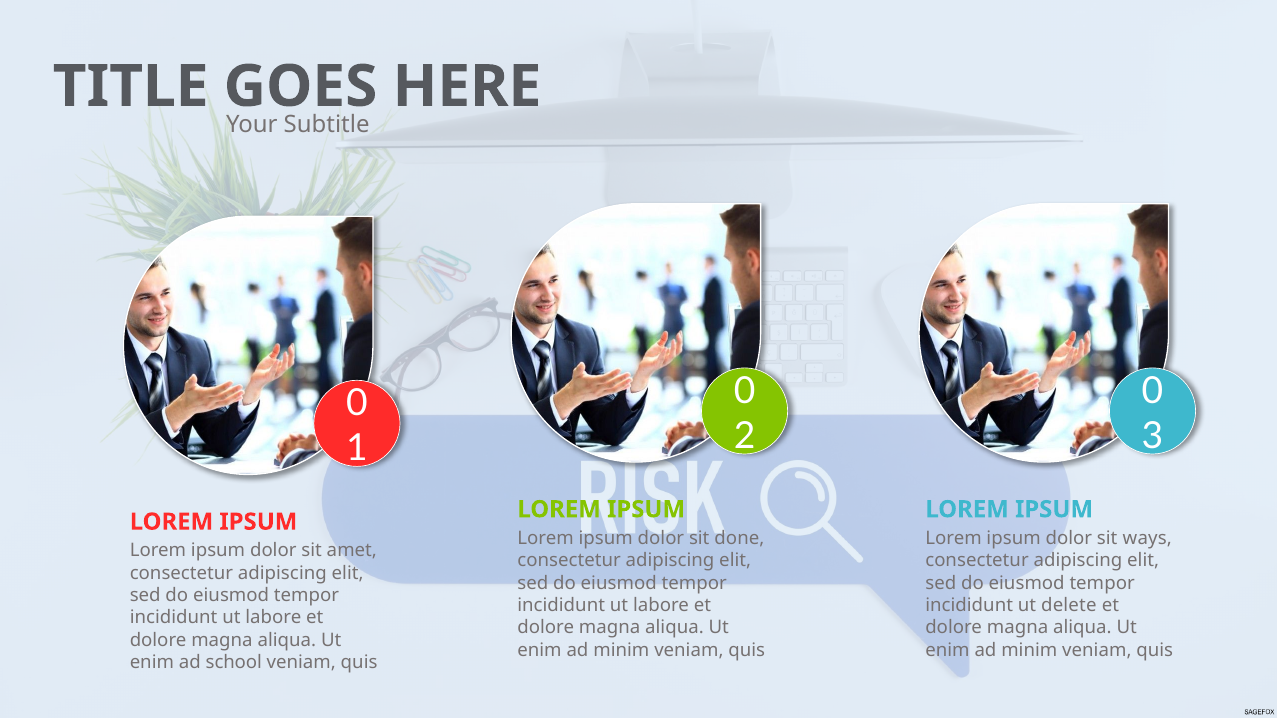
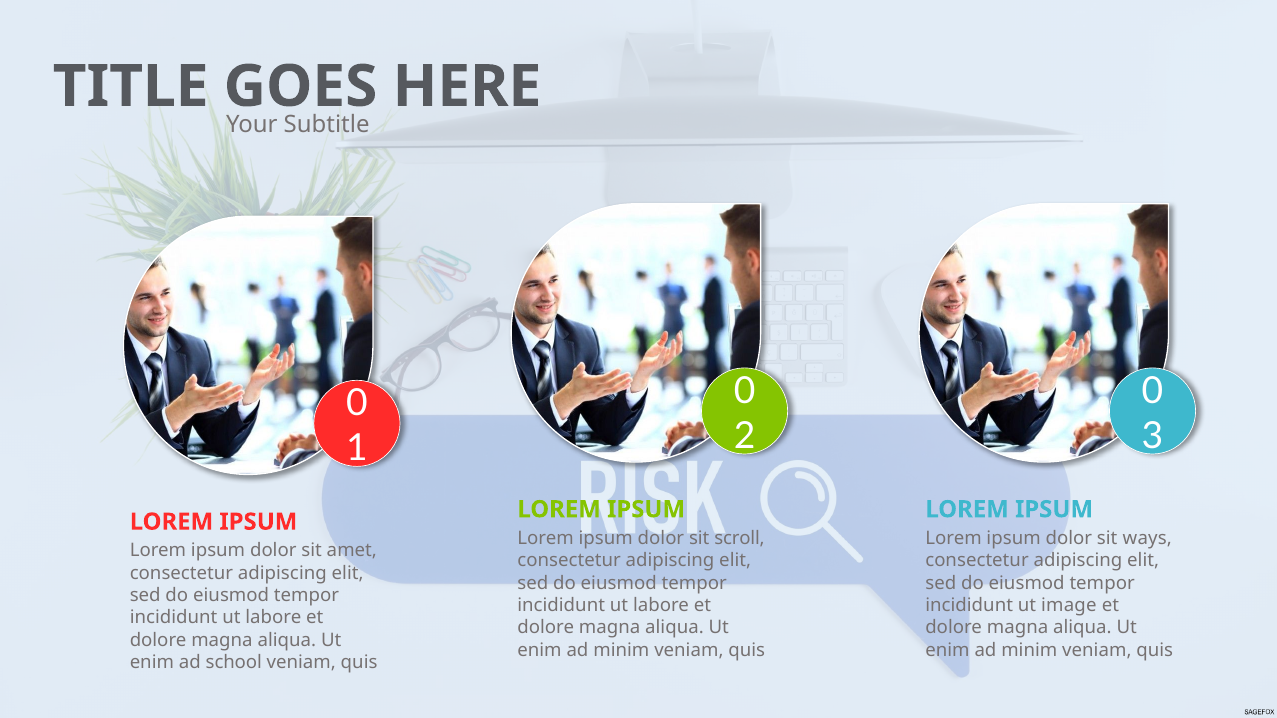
done: done -> scroll
delete: delete -> image
